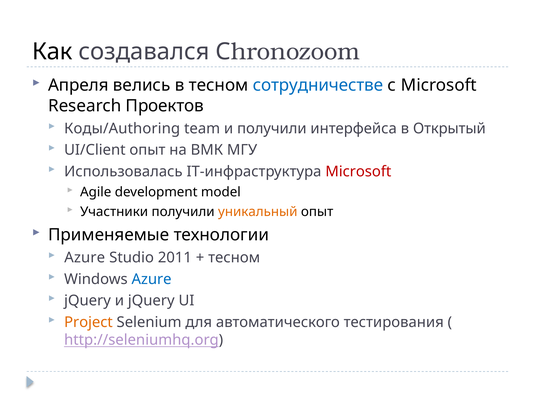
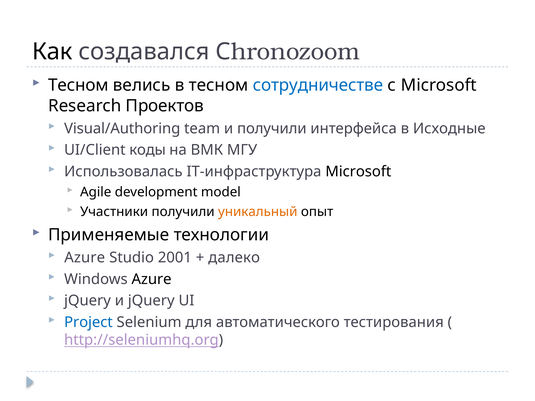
Апреля at (78, 85): Апреля -> Тесном
Коды/Authoring: Коды/Authoring -> Visual/Authoring
Открытый: Открытый -> Исходные
UI/Client опыт: опыт -> коды
Microsoft at (358, 172) colour: red -> black
2011: 2011 -> 2001
тесном at (234, 258): тесном -> далеко
Azure at (152, 279) colour: blue -> black
Project colour: orange -> blue
